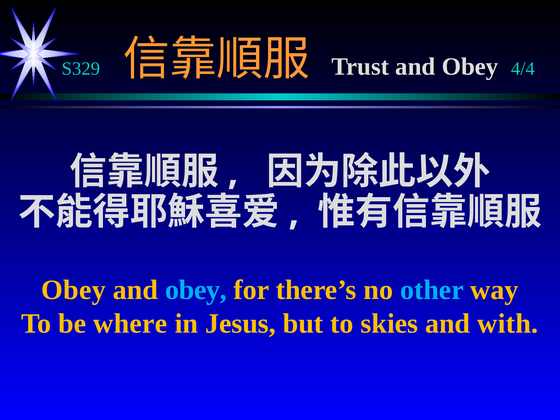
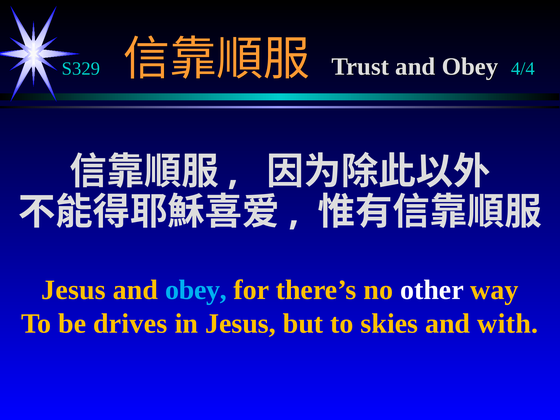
Obey at (73, 290): Obey -> Jesus
other colour: light blue -> white
where: where -> drives
